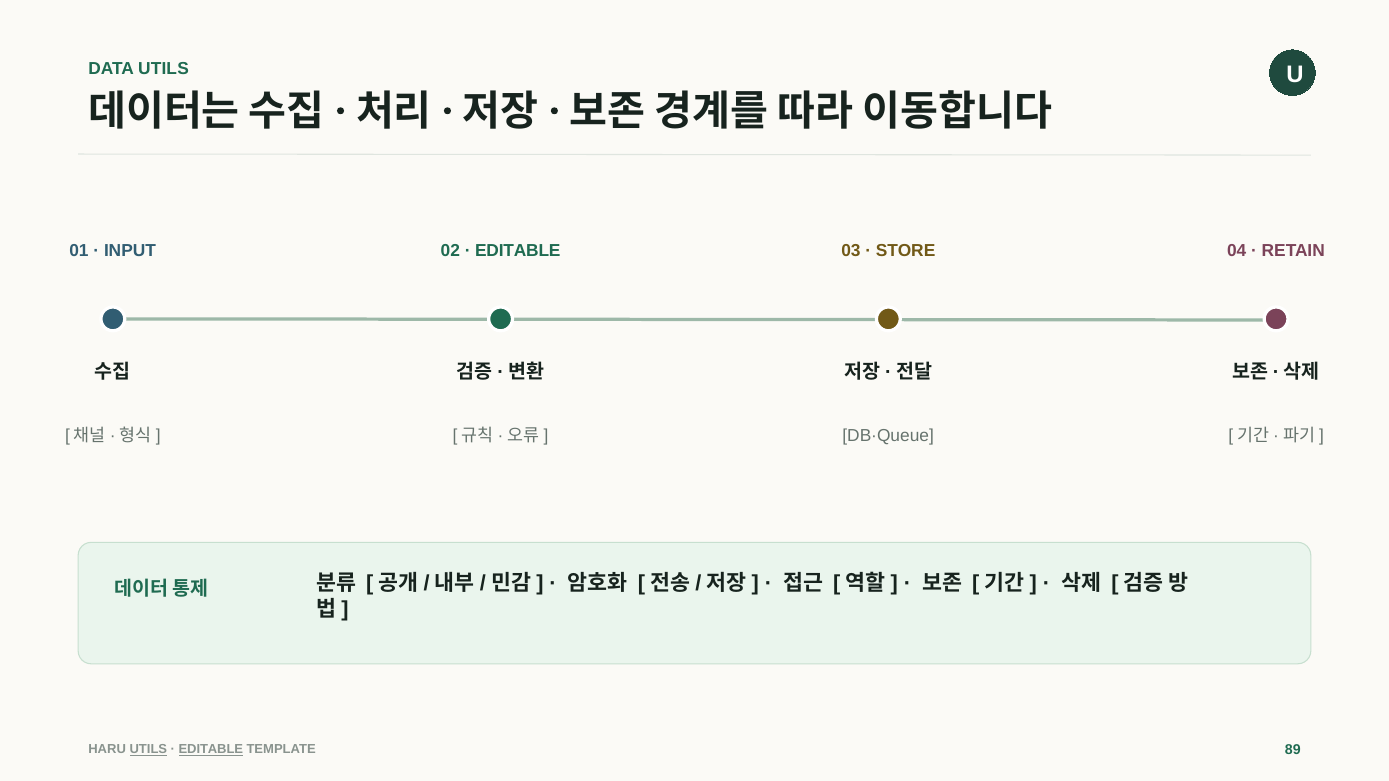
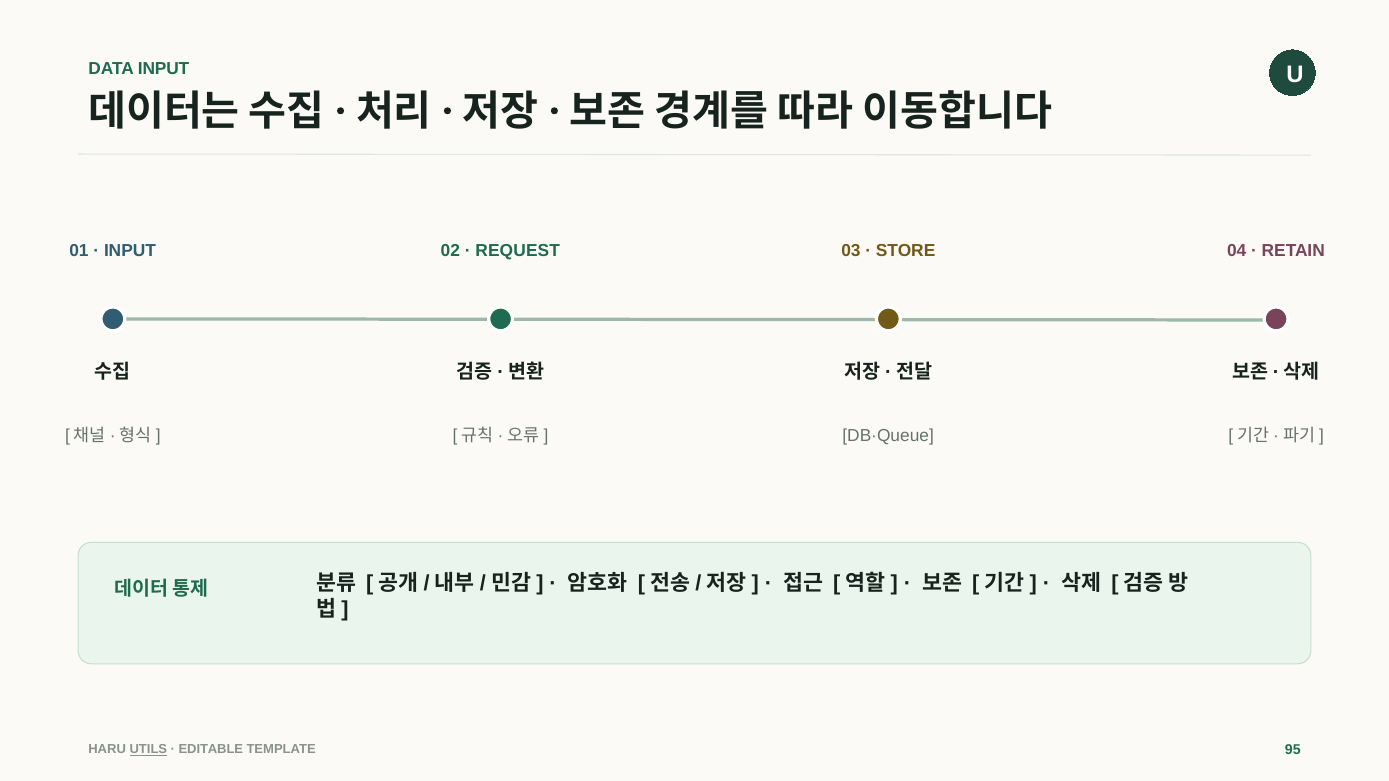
DATA UTILS: UTILS -> INPUT
EDITABLE at (518, 251): EDITABLE -> REQUEST
EDITABLE at (211, 750) underline: present -> none
89: 89 -> 95
